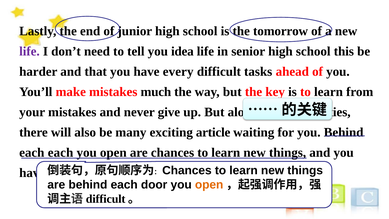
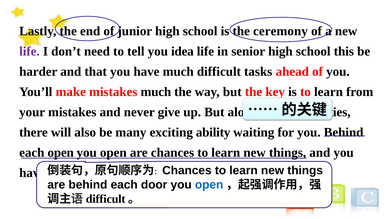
tomorrow: tomorrow -> ceremony
have every: every -> much
exciting article: article -> ability
each each: each -> open
open at (209, 184) colour: orange -> blue
